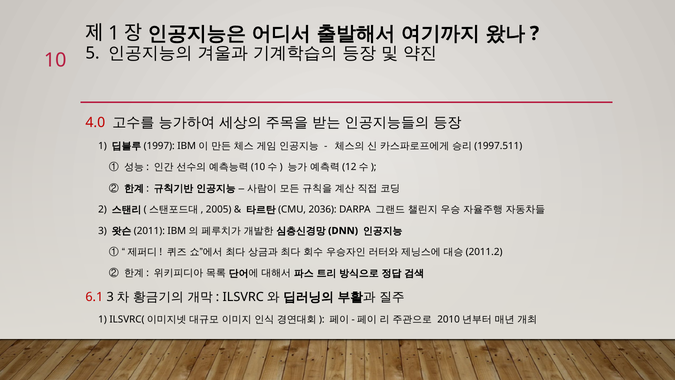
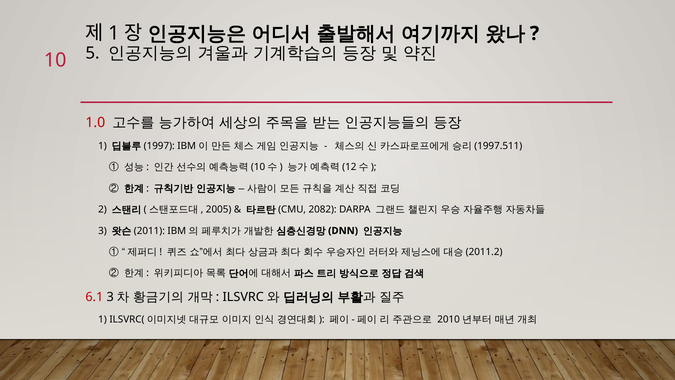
4.0: 4.0 -> 1.0
2036: 2036 -> 2082
